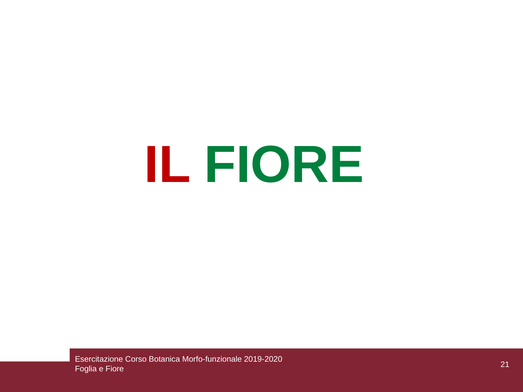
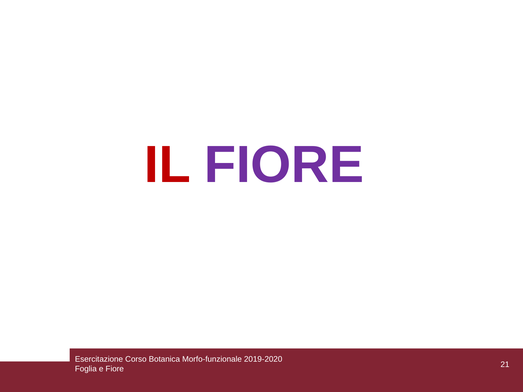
FIORE at (284, 165) colour: green -> purple
